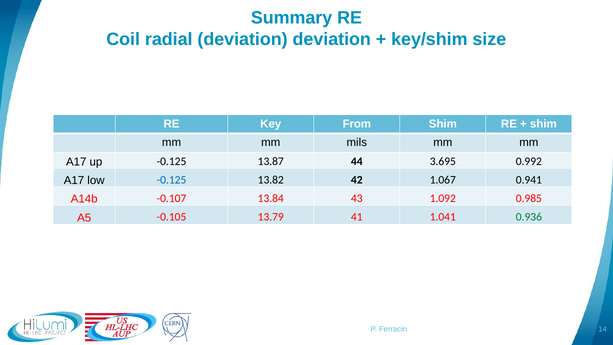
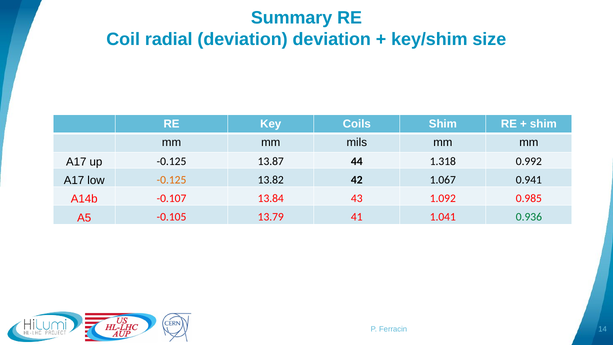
From: From -> Coils
3.695: 3.695 -> 1.318
-0.125 at (172, 180) colour: blue -> orange
